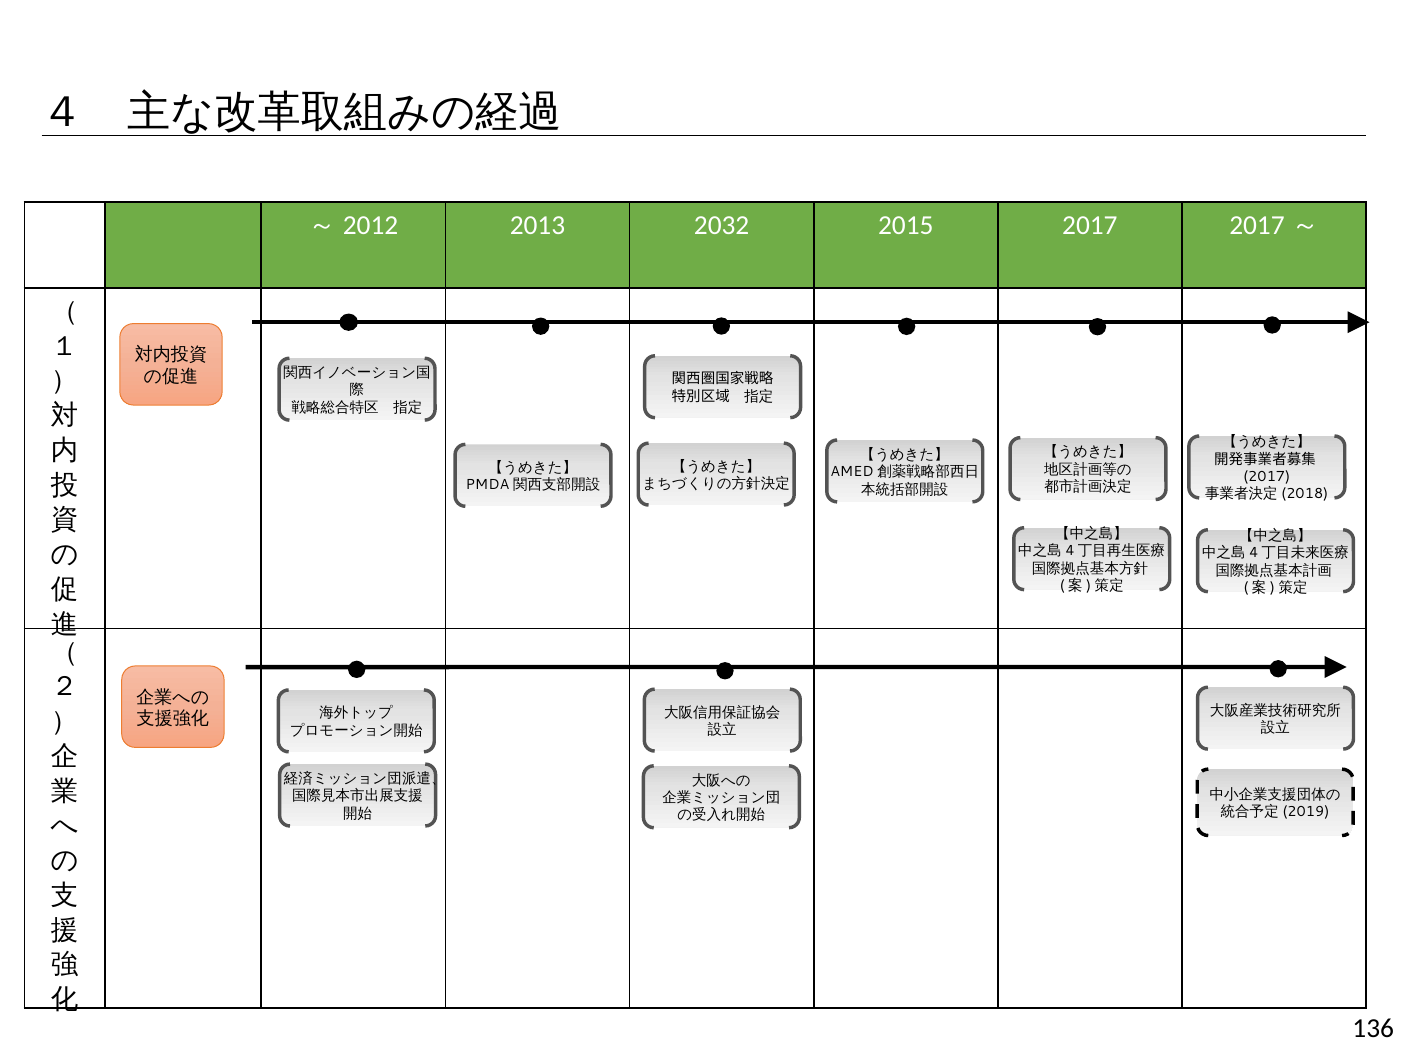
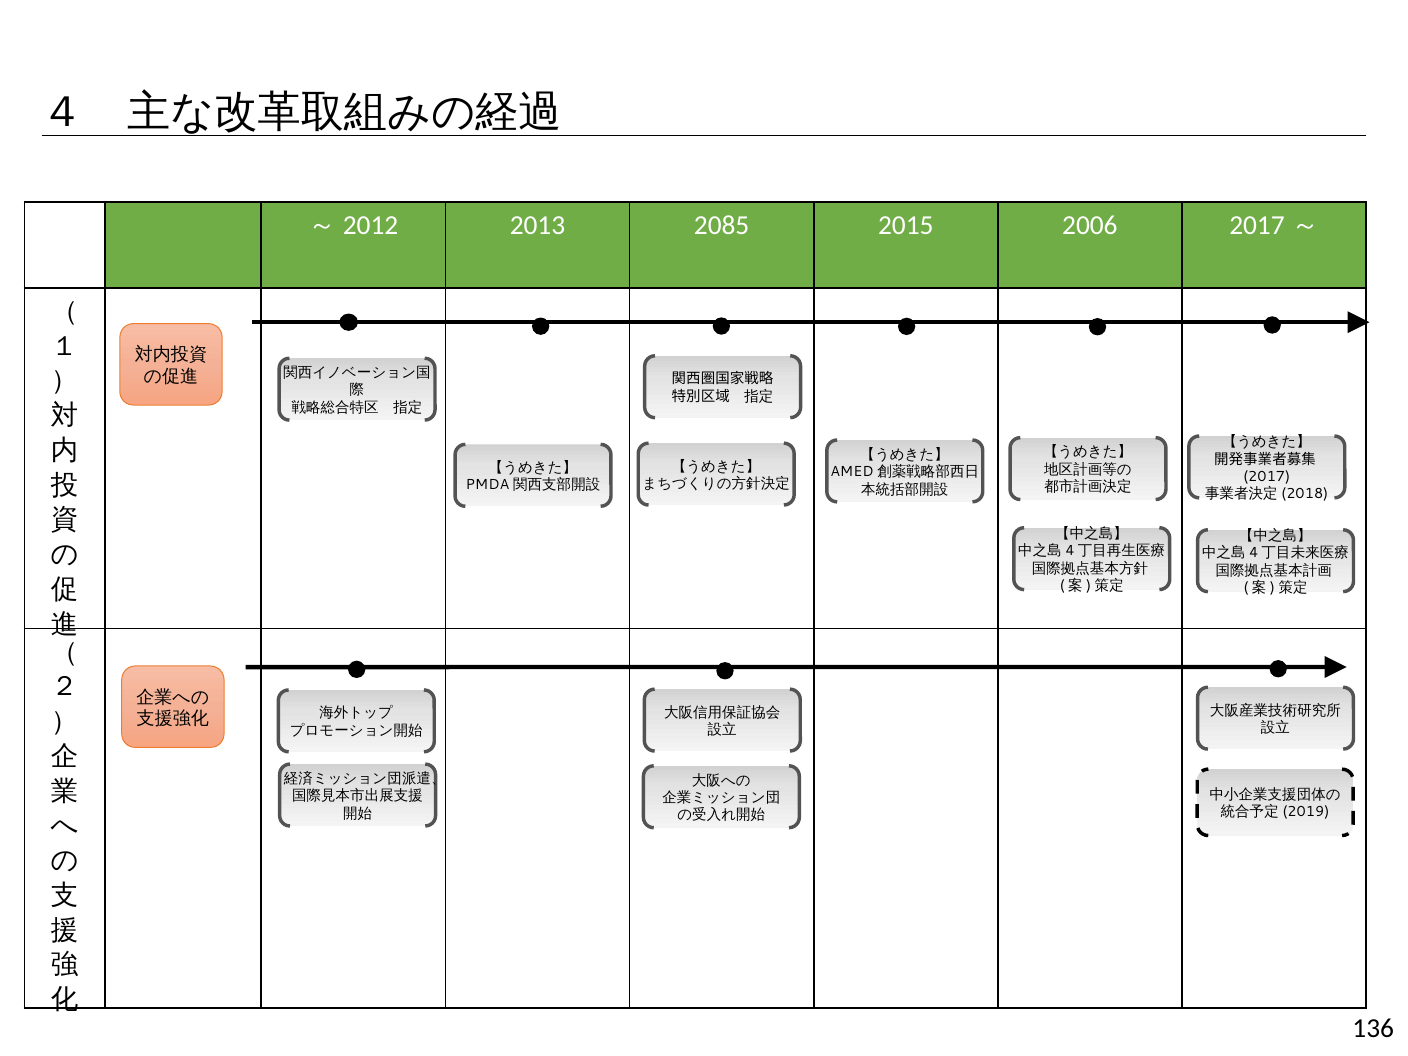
2032: 2032 -> 2085
2015 2017: 2017 -> 2006
